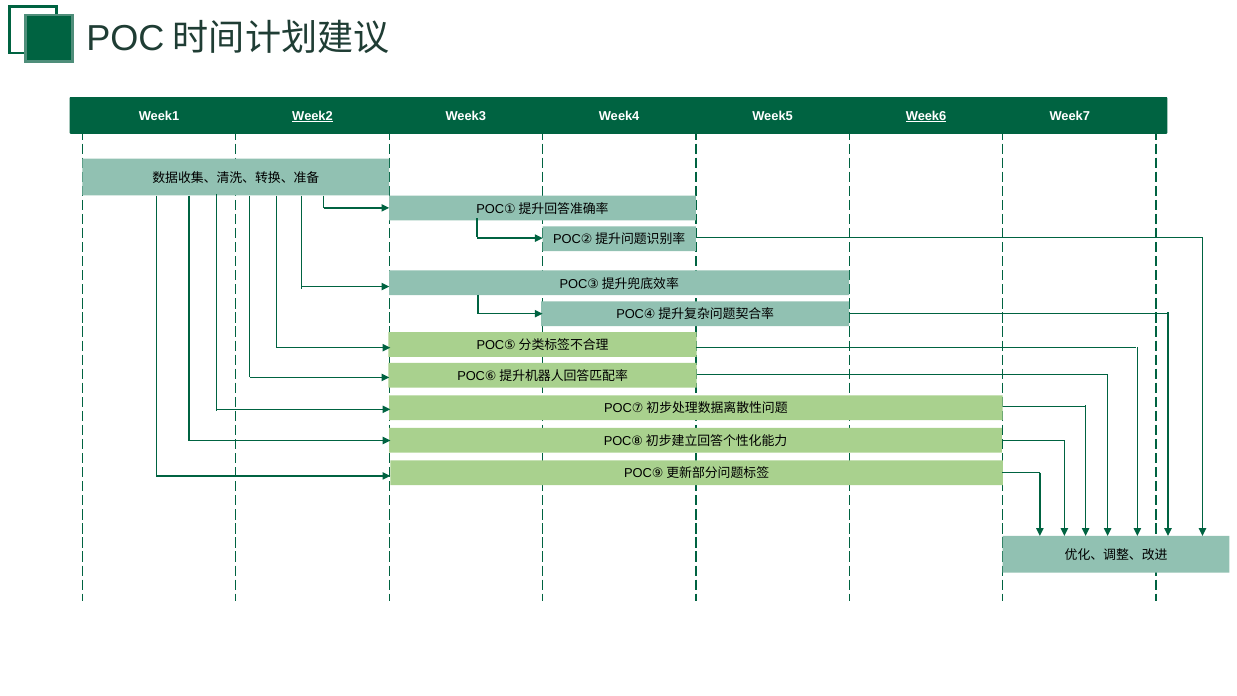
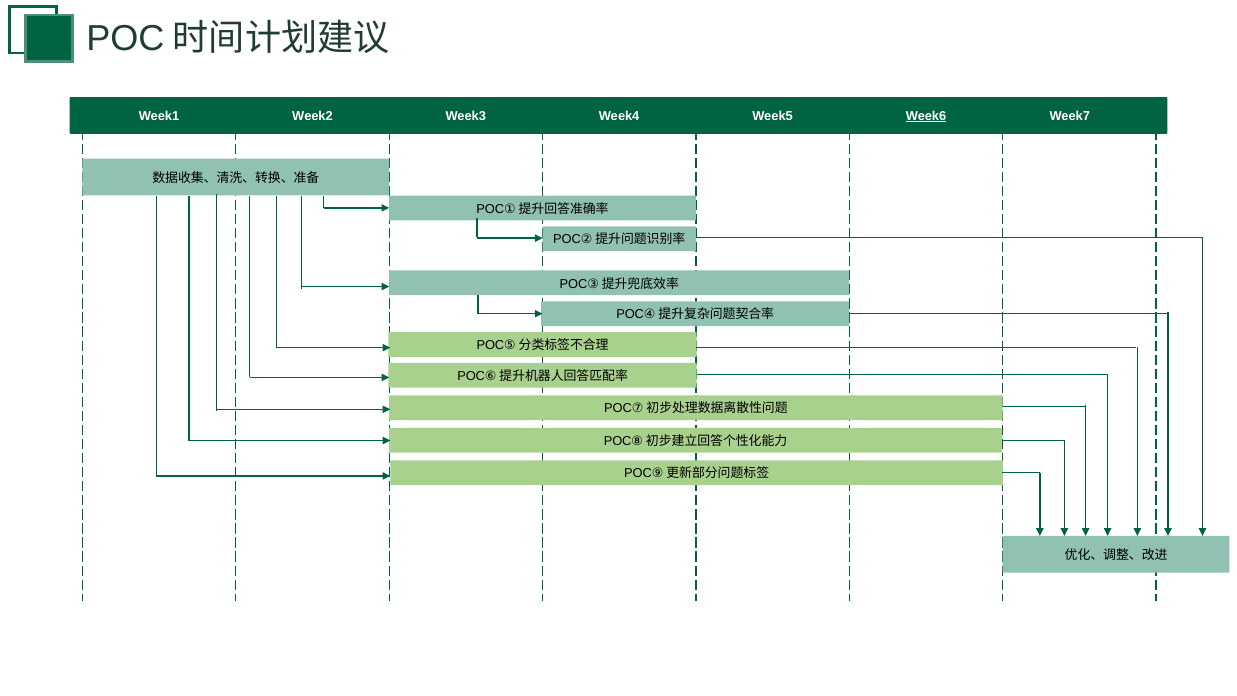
Week2 underline: present -> none
